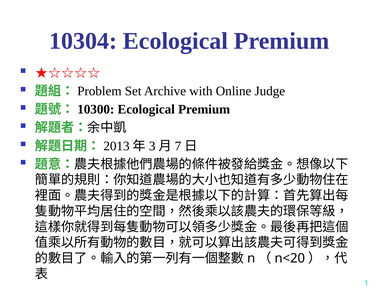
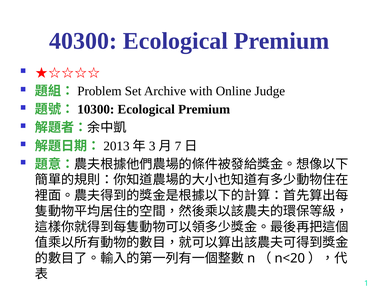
10304: 10304 -> 40300
